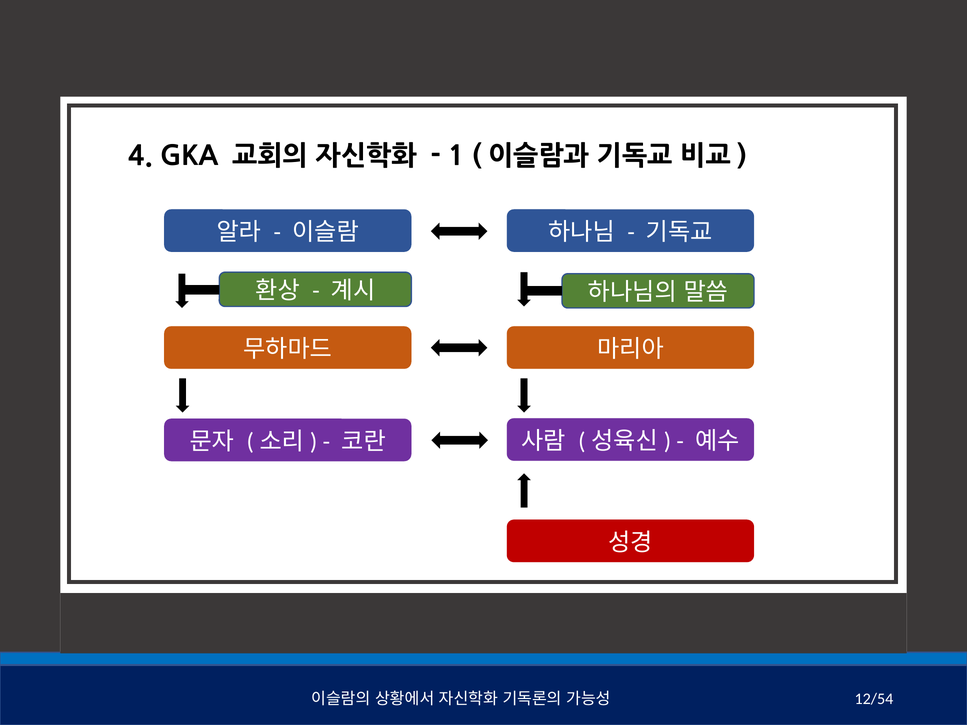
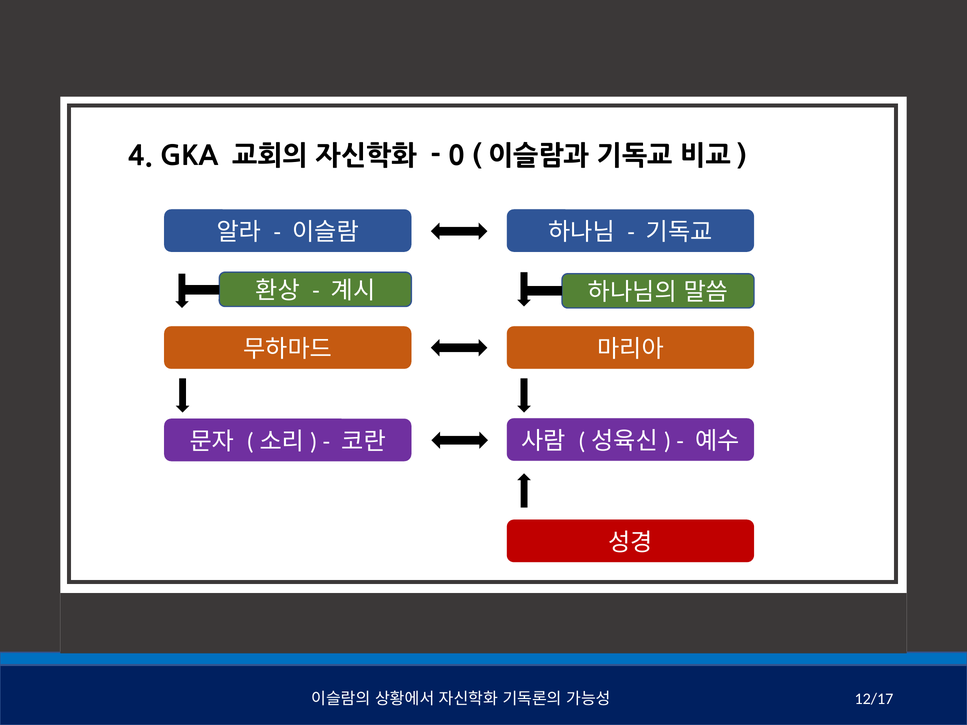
1: 1 -> 0
12/54: 12/54 -> 12/17
